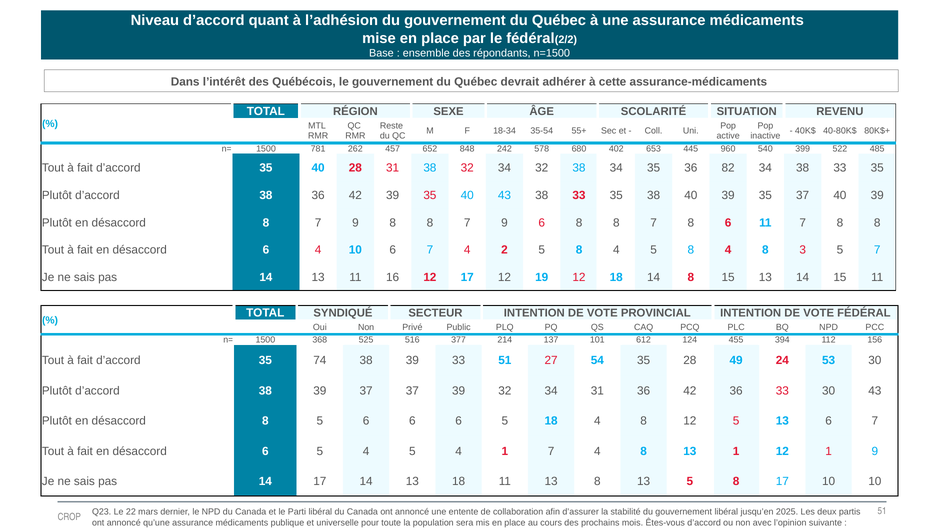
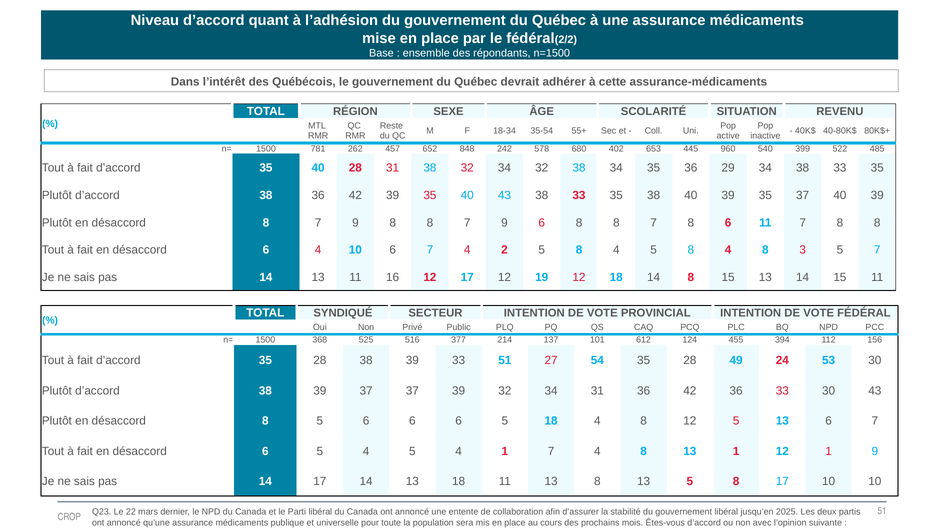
82: 82 -> 29
d’accord 35 74: 74 -> 28
